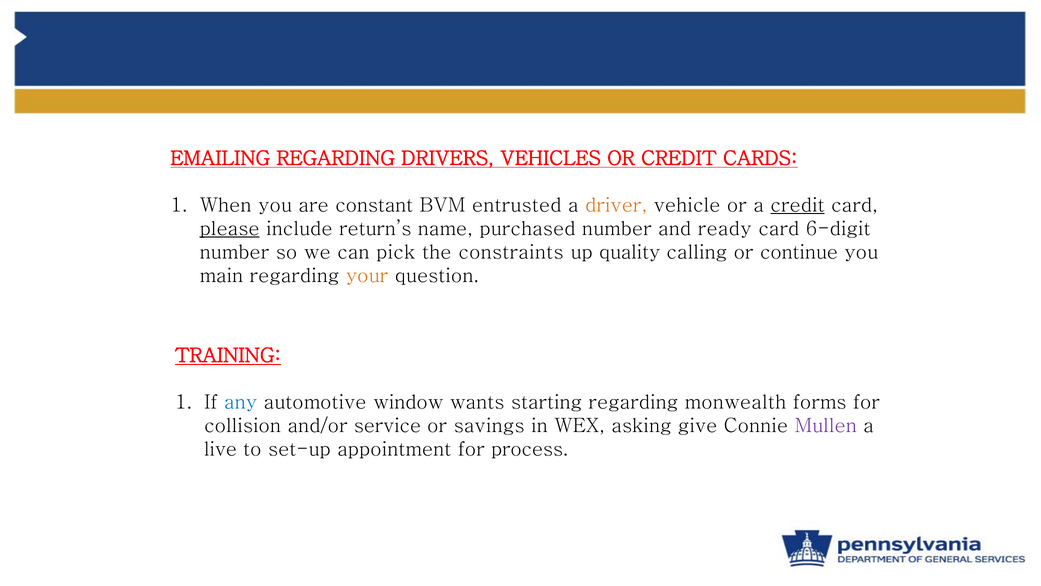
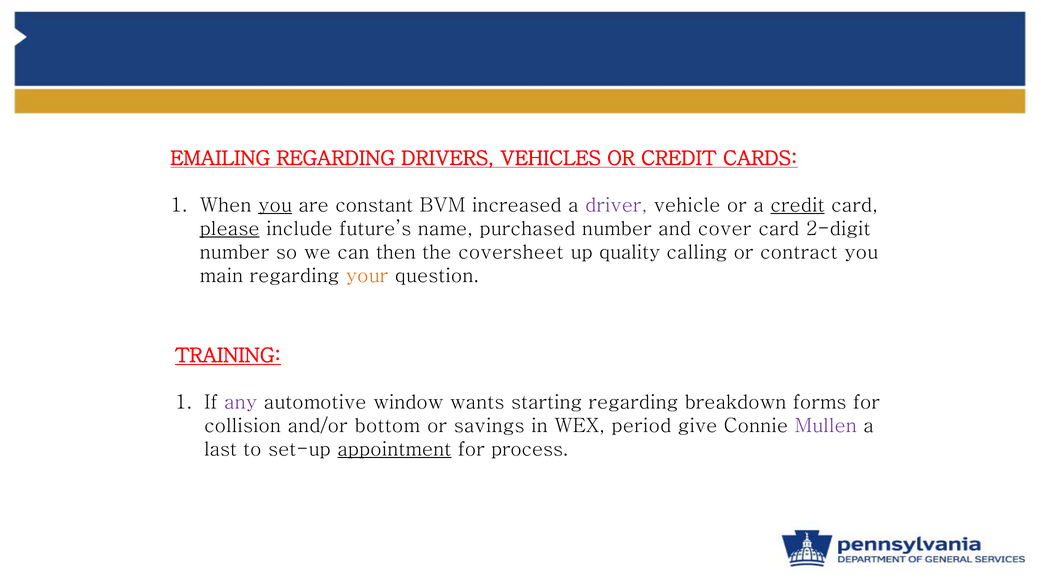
you at (275, 205) underline: none -> present
entrusted: entrusted -> increased
driver colour: orange -> purple
return’s: return’s -> future’s
ready: ready -> cover
6-digit: 6-digit -> 2-digit
pick: pick -> then
constraints: constraints -> coversheet
continue: continue -> contract
any colour: blue -> purple
monwealth: monwealth -> breakdown
service: service -> bottom
asking: asking -> period
live: live -> last
appointment underline: none -> present
